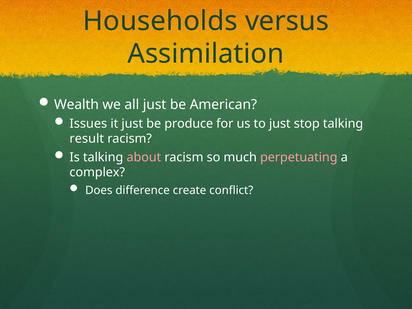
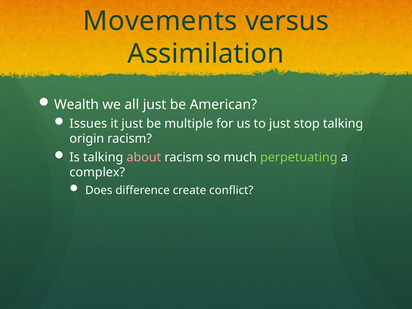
Households: Households -> Movements
produce: produce -> multiple
result: result -> origin
perpetuating colour: pink -> light green
